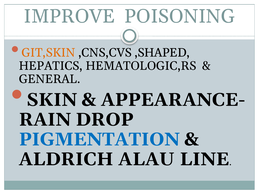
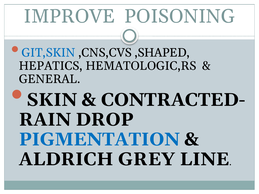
GIT,SKIN colour: orange -> blue
APPEARANCE-: APPEARANCE- -> CONTRACTED-
ALAU: ALAU -> GREY
